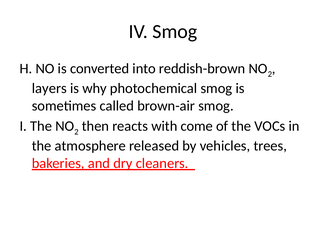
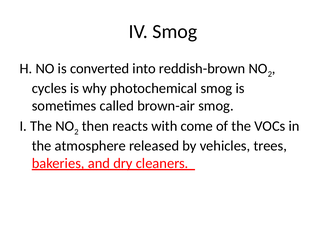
layers: layers -> cycles
